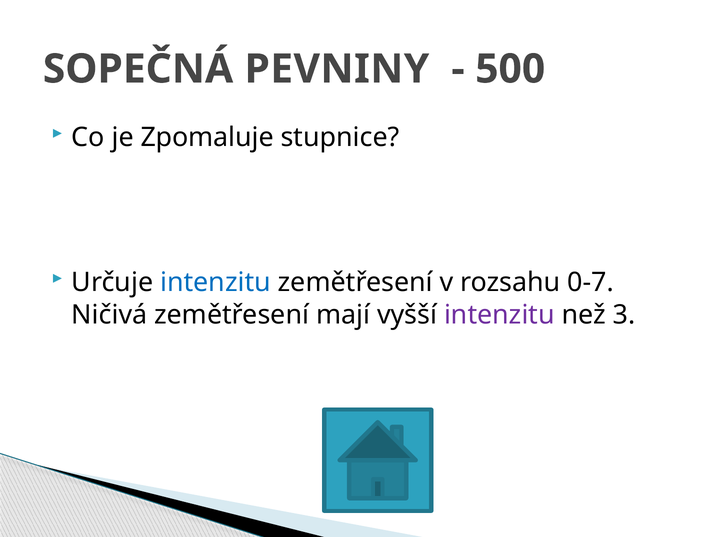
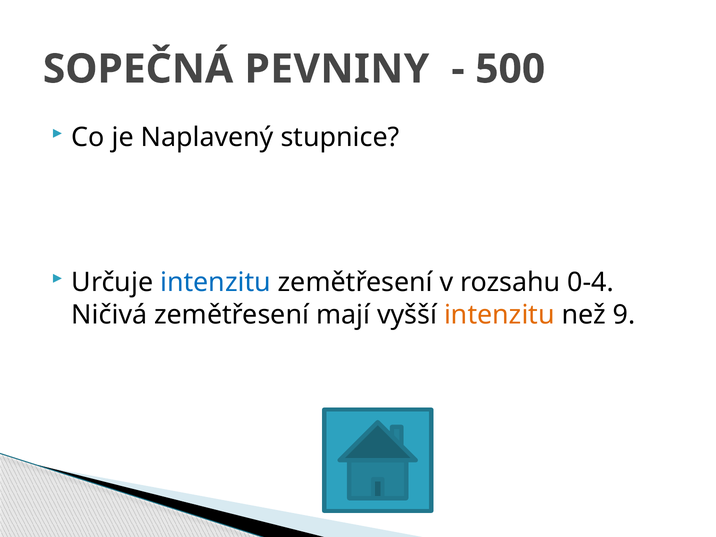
Zpomaluje: Zpomaluje -> Naplavený
0-7: 0-7 -> 0-4
intenzitu at (499, 315) colour: purple -> orange
3: 3 -> 9
